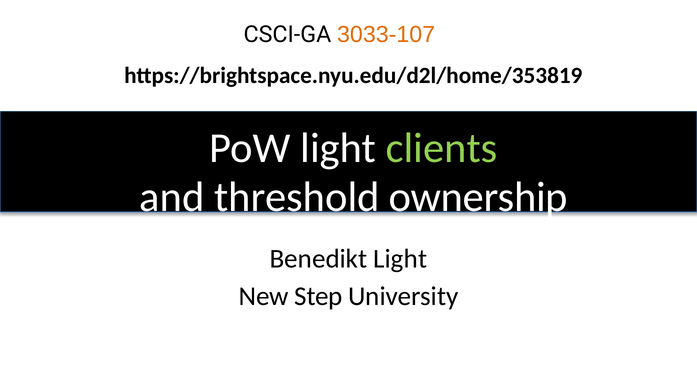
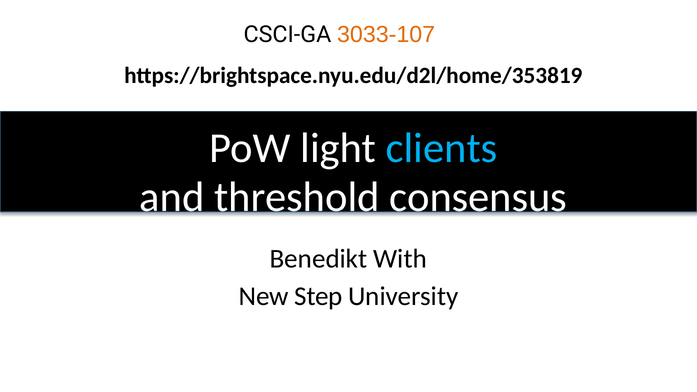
clients colour: light green -> light blue
ownership: ownership -> consensus
Benedikt Light: Light -> With
